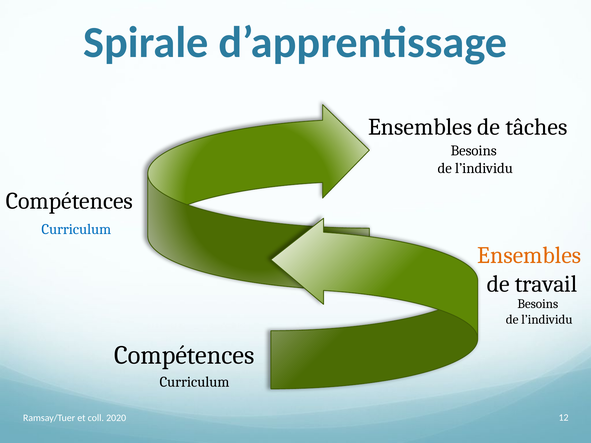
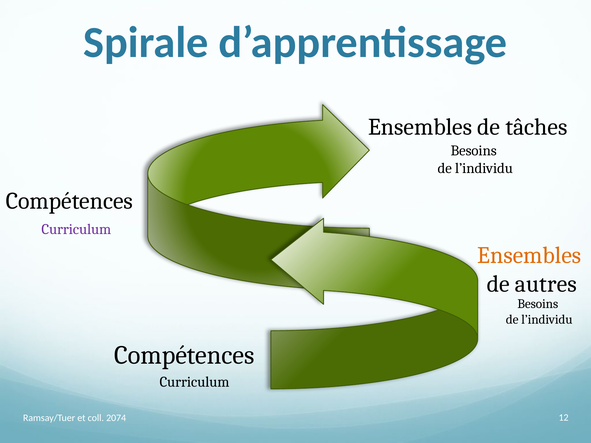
Curriculum at (76, 229) colour: blue -> purple
travail: travail -> autres
2020: 2020 -> 2074
